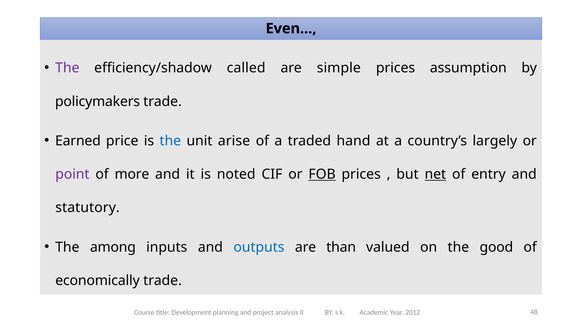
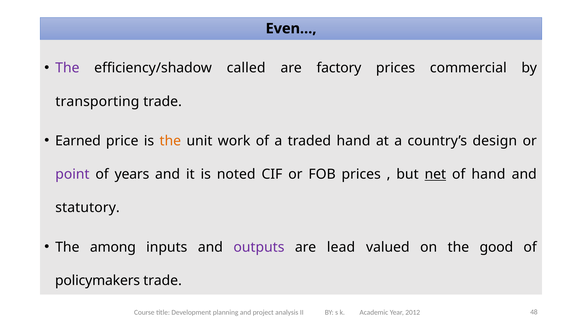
simple: simple -> factory
assumption: assumption -> commercial
policymakers: policymakers -> transporting
the at (170, 141) colour: blue -> orange
arise: arise -> work
largely: largely -> design
more: more -> years
FOB underline: present -> none
of entry: entry -> hand
outputs colour: blue -> purple
than: than -> lead
economically: economically -> policymakers
